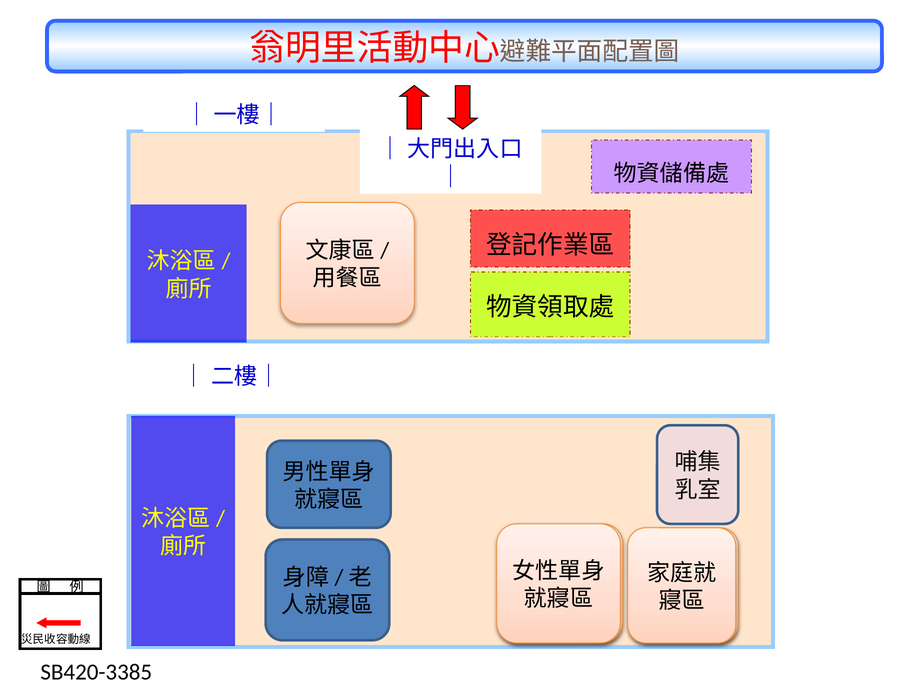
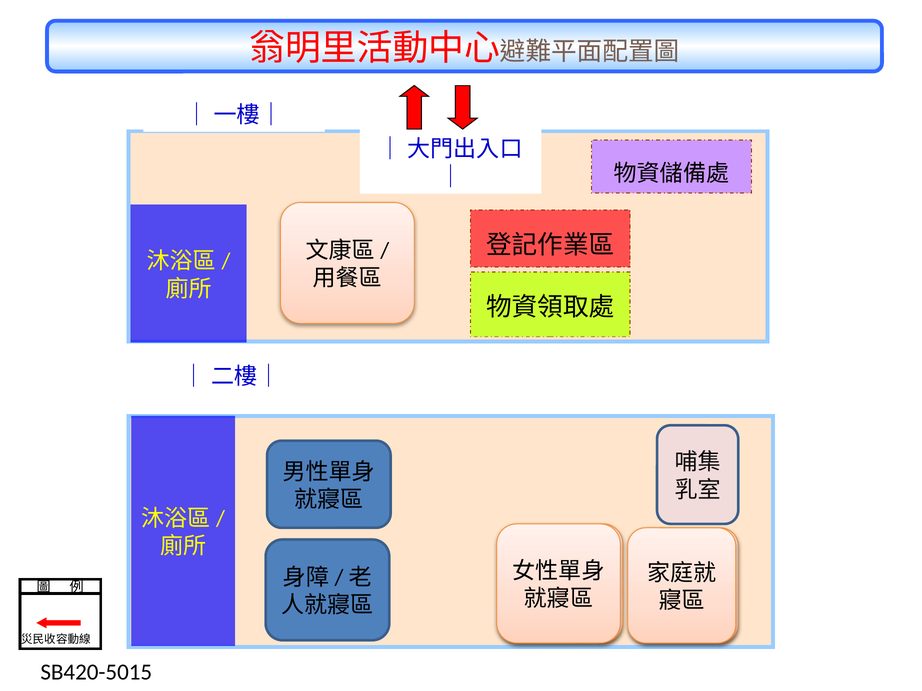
SB420-3385: SB420-3385 -> SB420-5015
